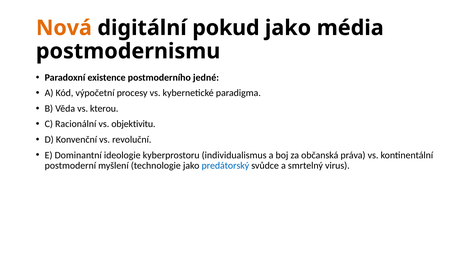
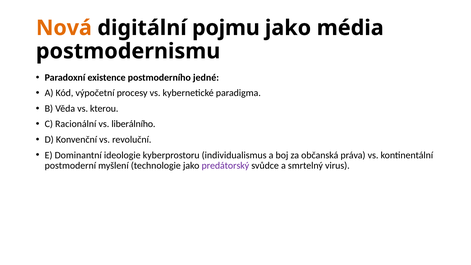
pokud: pokud -> pojmu
objektivitu: objektivitu -> liberálního
predátorský colour: blue -> purple
